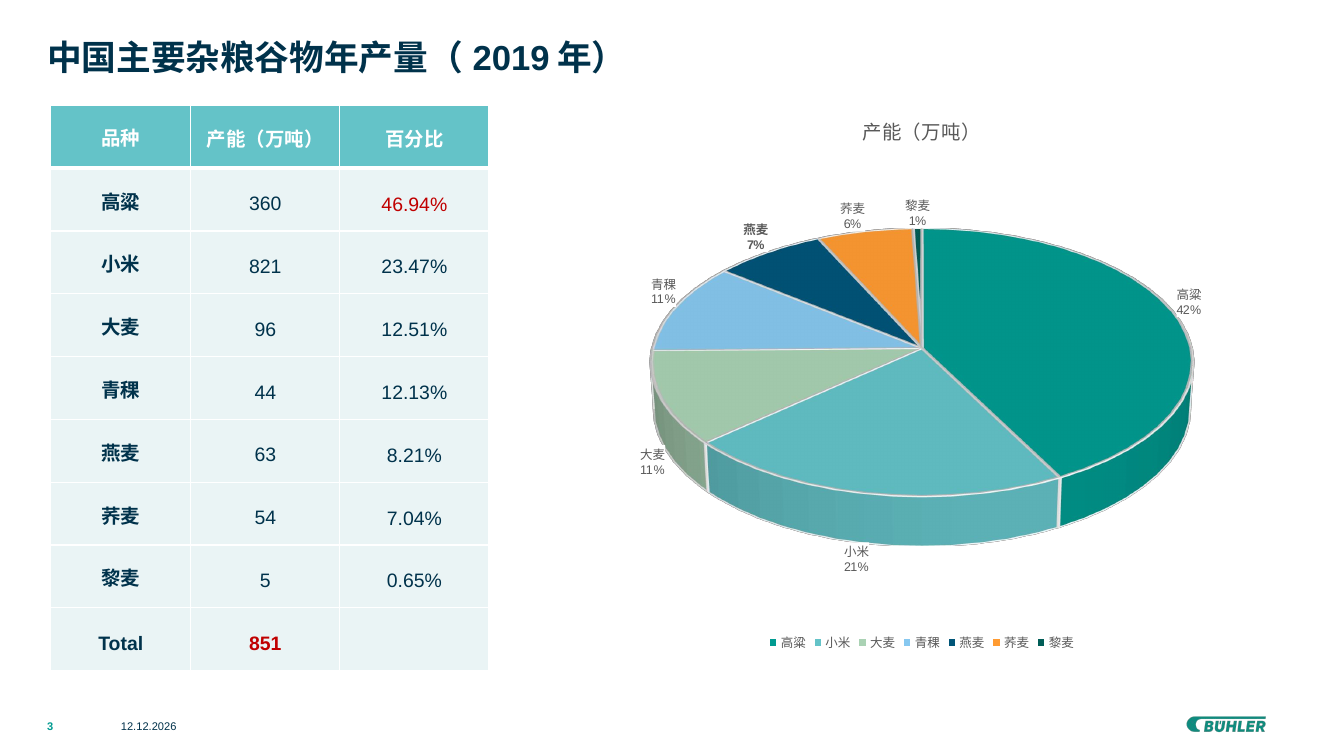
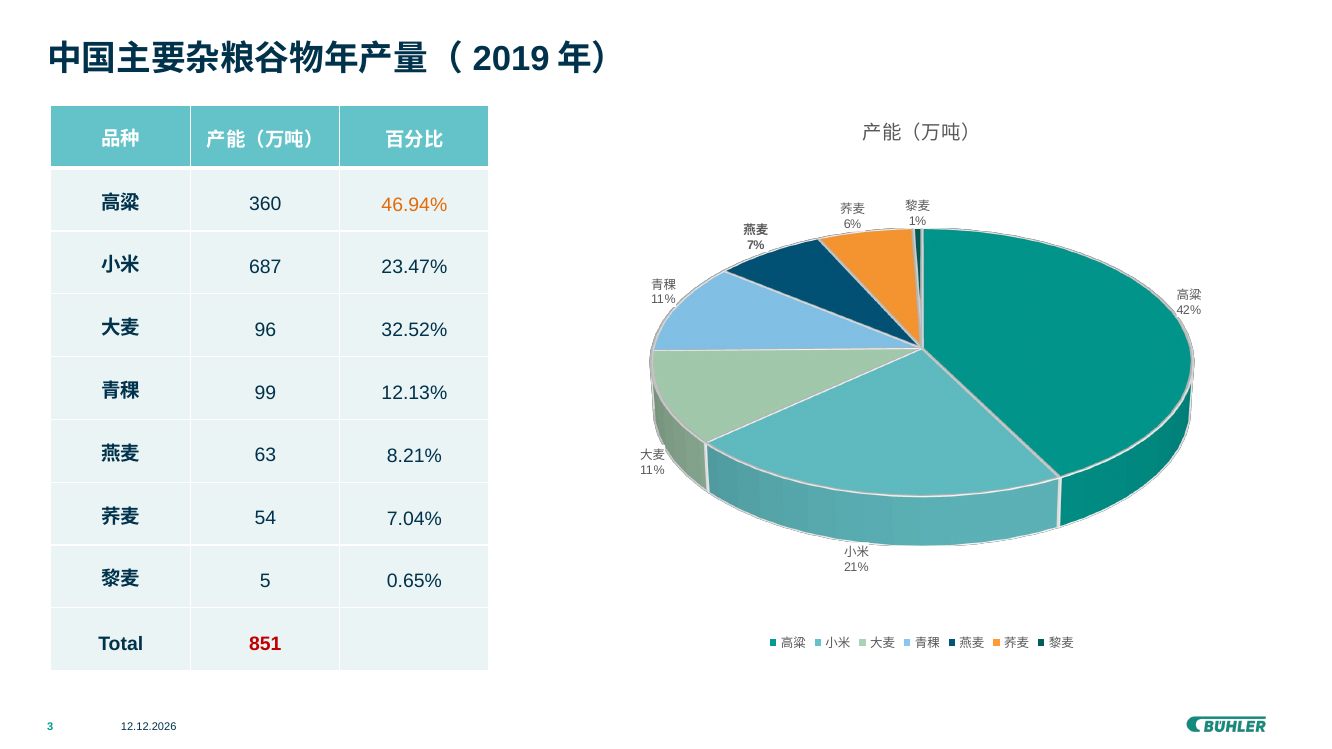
46.94% colour: red -> orange
821: 821 -> 687
12.51%: 12.51% -> 32.52%
44: 44 -> 99
